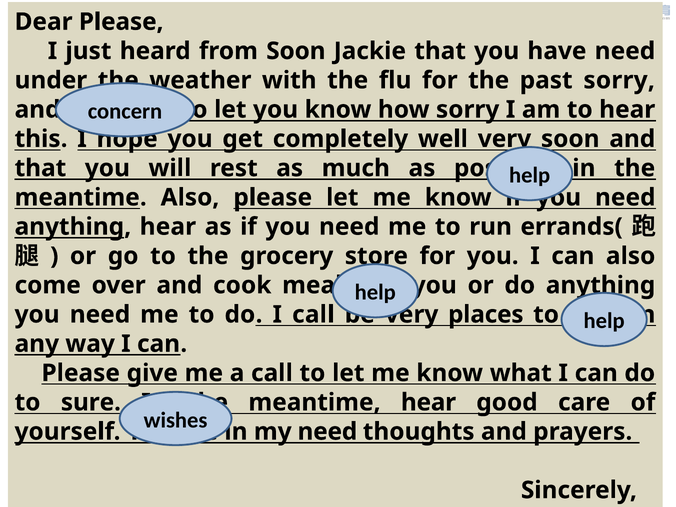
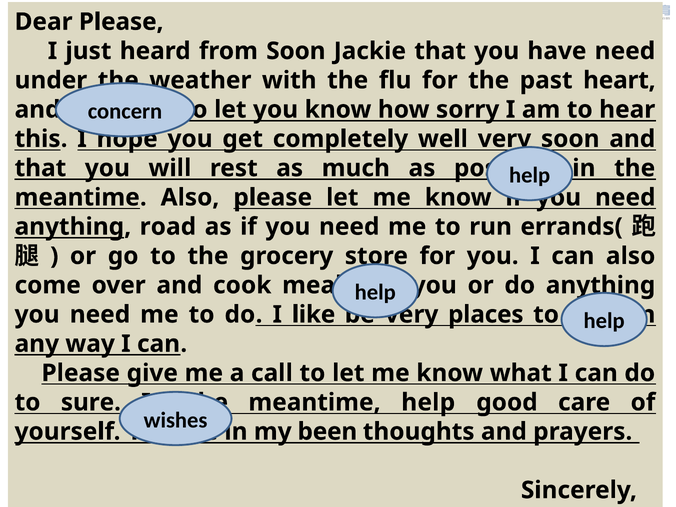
past sorry: sorry -> heart
anything hear: hear -> road
I call: call -> like
meantime hear: hear -> help
my need: need -> been
